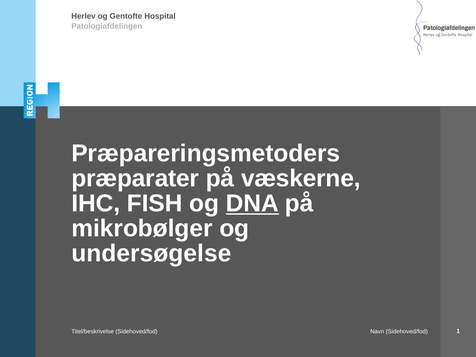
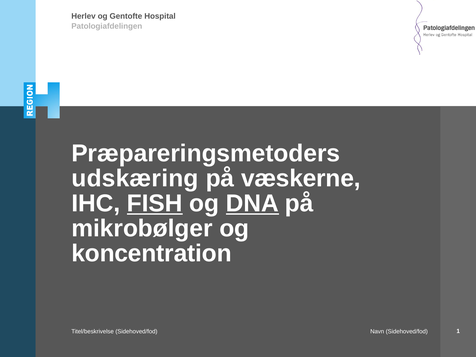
præparater: præparater -> udskæring
FISH underline: none -> present
undersøgelse: undersøgelse -> koncentration
